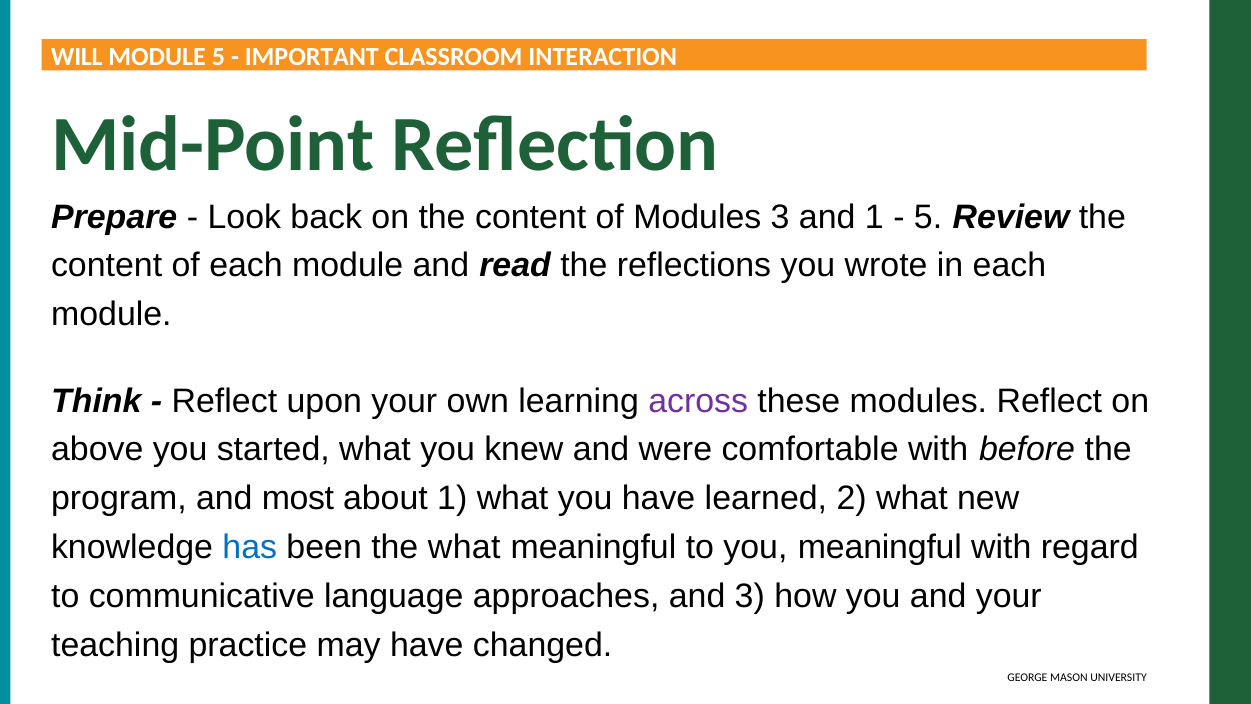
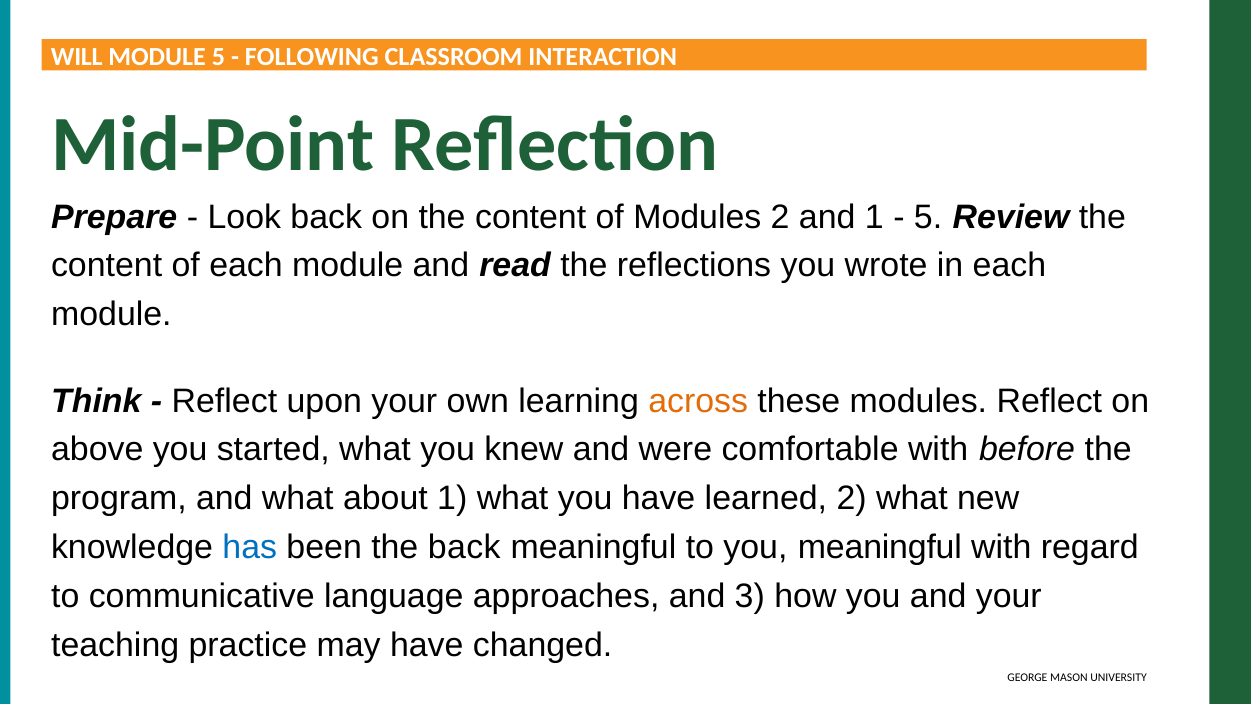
IMPORTANT: IMPORTANT -> FOLLOWING
Modules 3: 3 -> 2
across colour: purple -> orange
and most: most -> what
the what: what -> back
